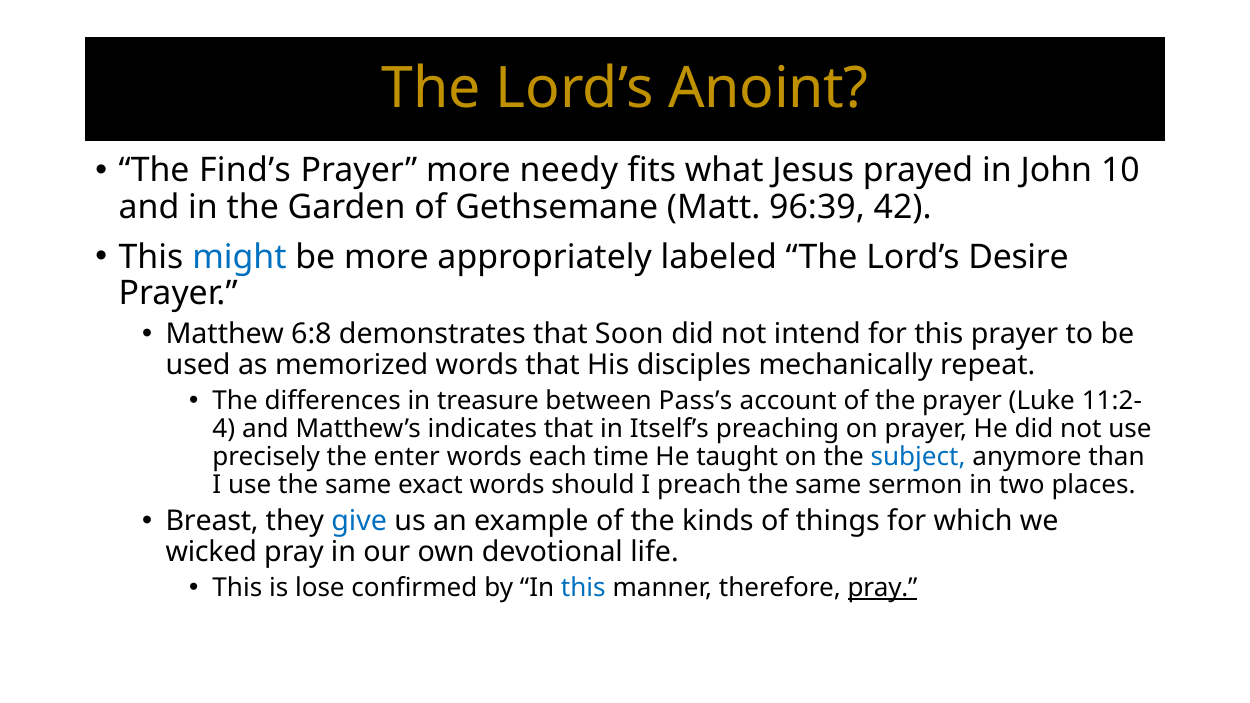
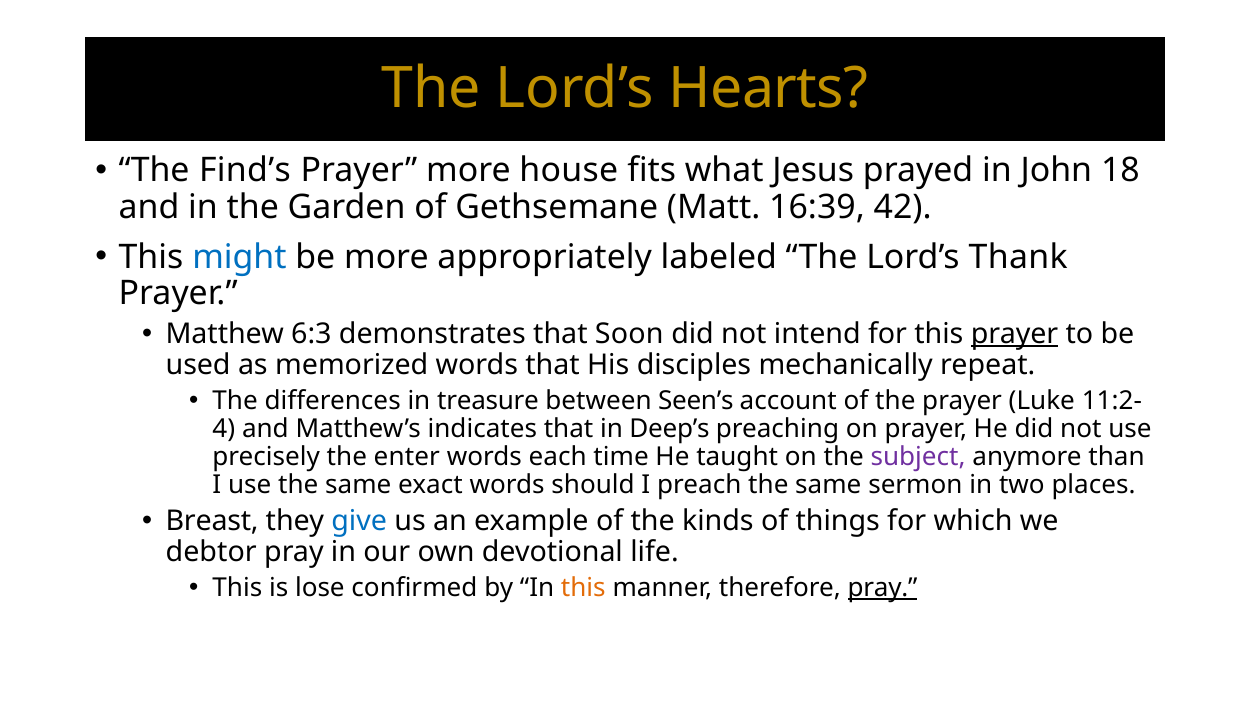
Anoint: Anoint -> Hearts
needy: needy -> house
10: 10 -> 18
96:39: 96:39 -> 16:39
Desire: Desire -> Thank
6:8: 6:8 -> 6:3
prayer at (1015, 334) underline: none -> present
Pass’s: Pass’s -> Seen’s
Itself’s: Itself’s -> Deep’s
subject colour: blue -> purple
wicked: wicked -> debtor
this at (583, 588) colour: blue -> orange
